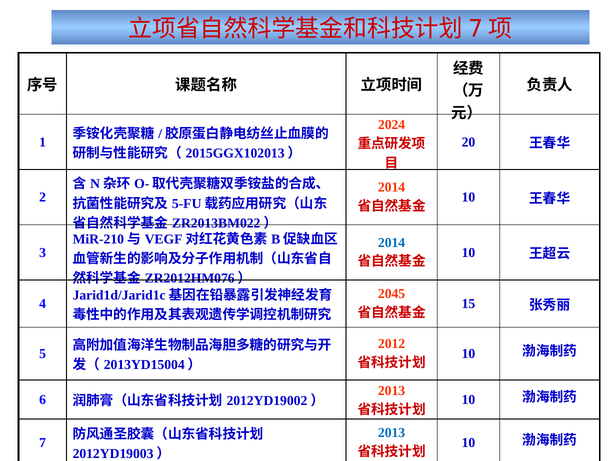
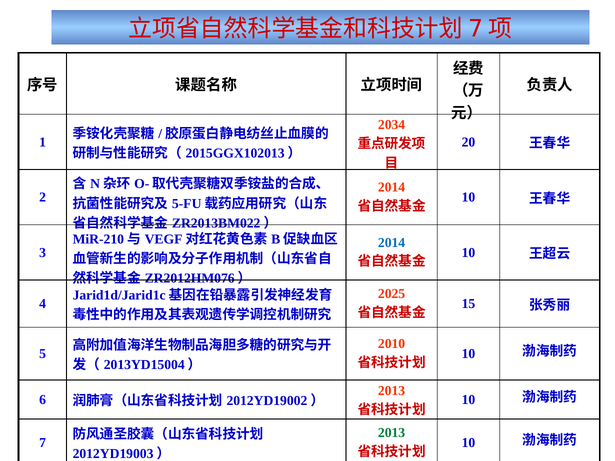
2024: 2024 -> 2034
2045: 2045 -> 2025
2012: 2012 -> 2010
2013 at (392, 433) colour: blue -> green
